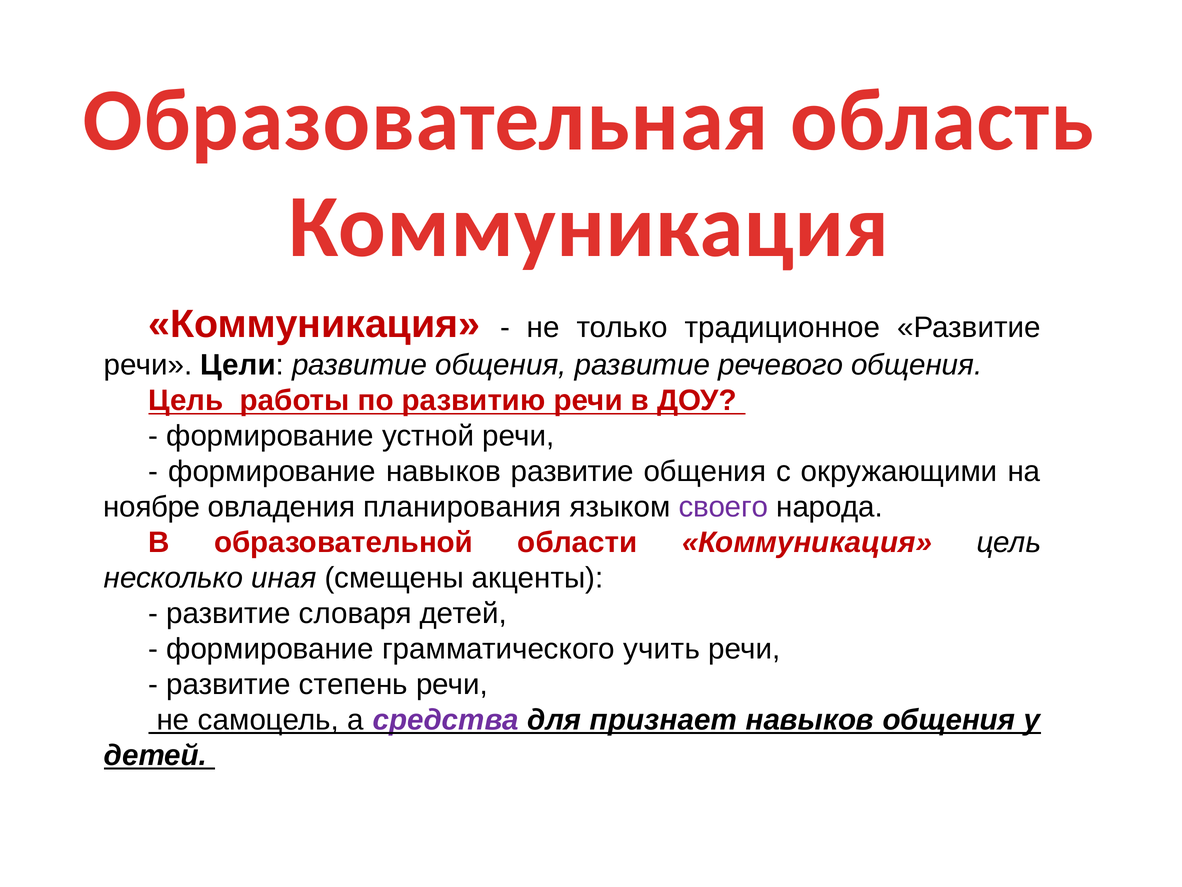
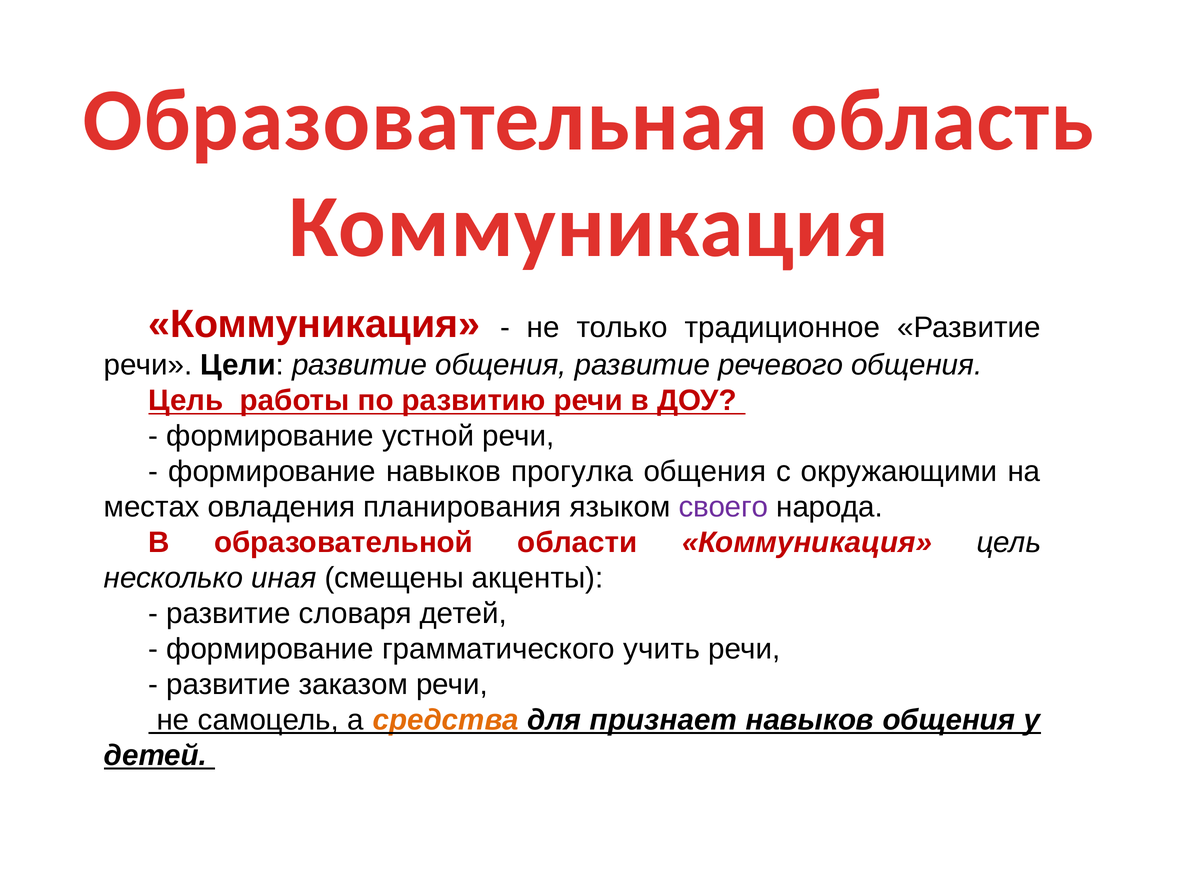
навыков развитие: развитие -> прогулка
ноябре: ноябре -> местах
степень: степень -> заказом
средства colour: purple -> orange
